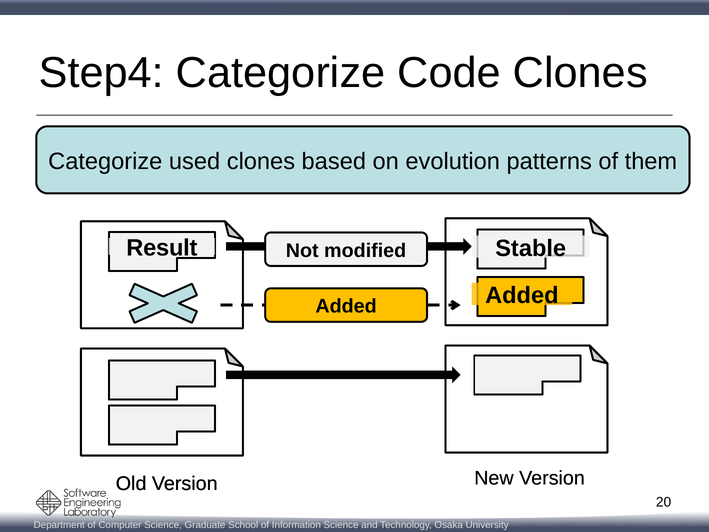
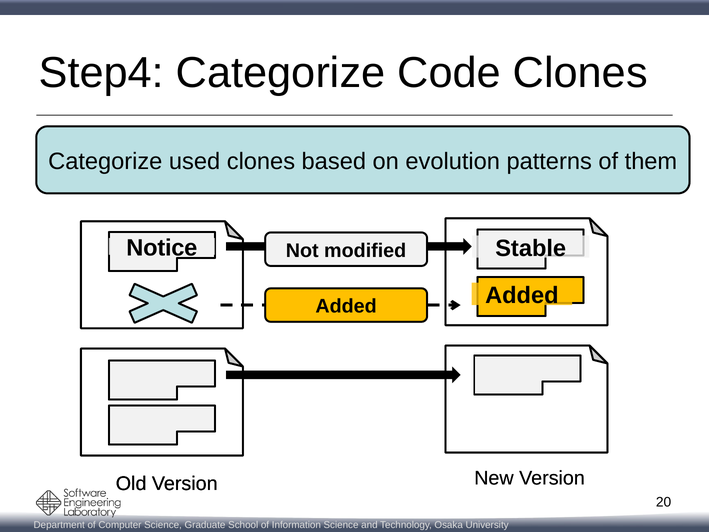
Result: Result -> Notice
